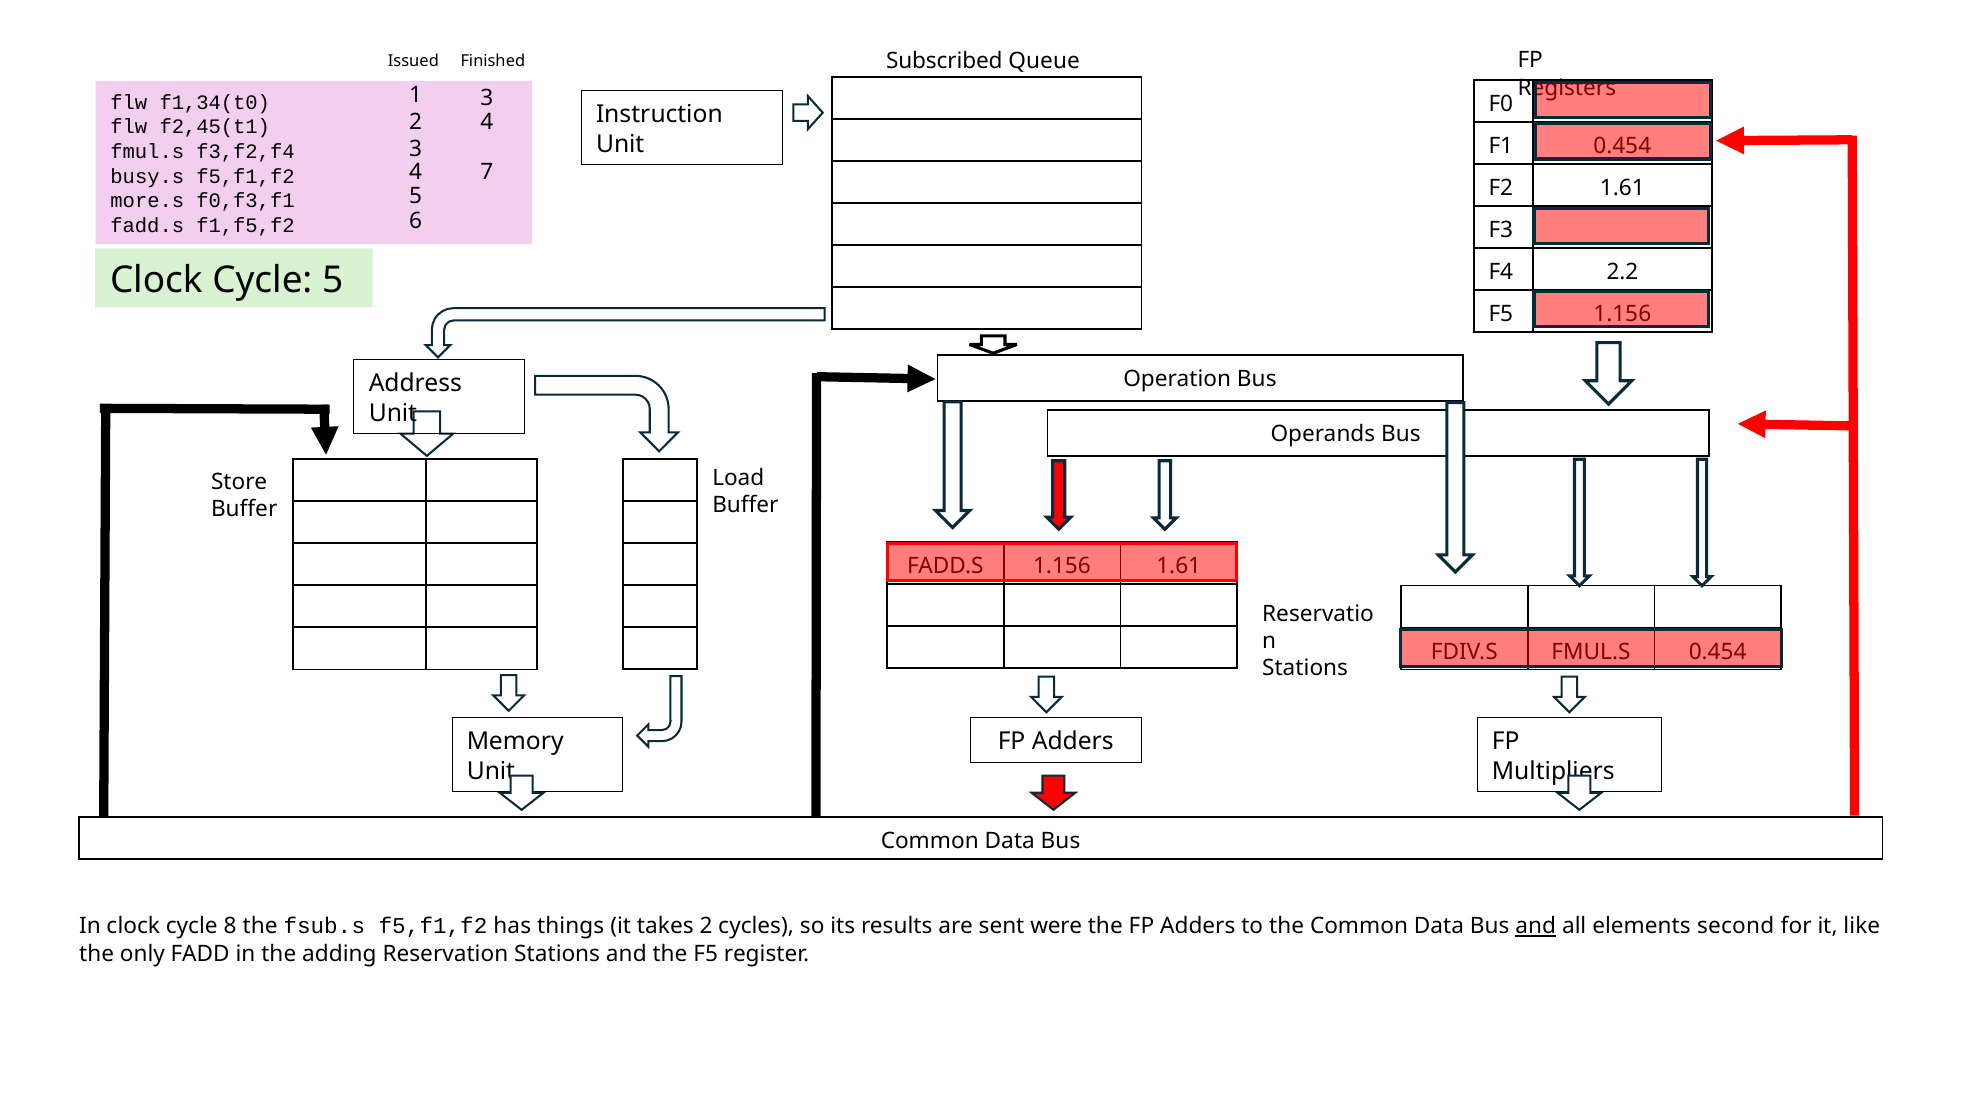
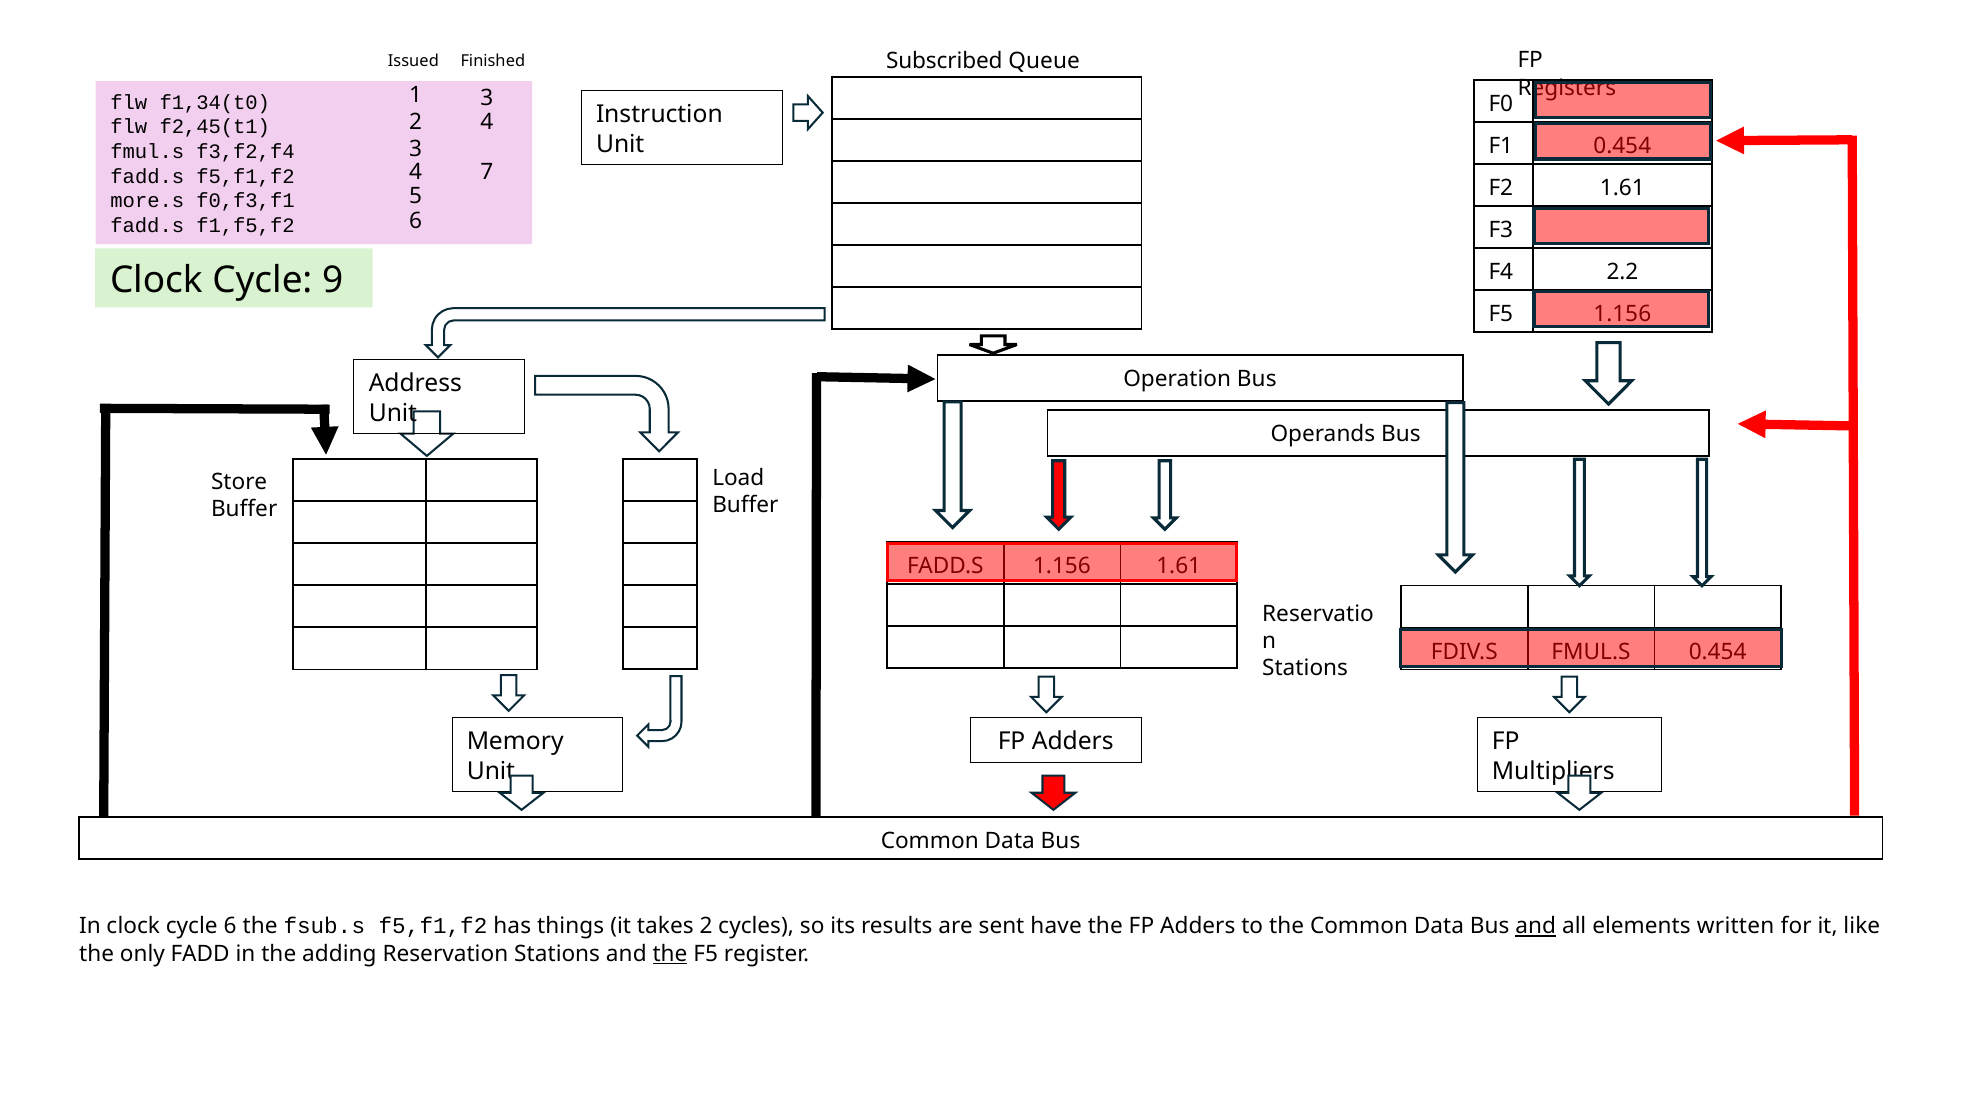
busy.s at (147, 176): busy.s -> fadd.s
Cycle 5: 5 -> 9
cycle 8: 8 -> 6
were: were -> have
second: second -> written
the at (670, 953) underline: none -> present
